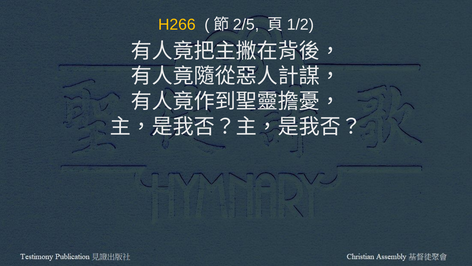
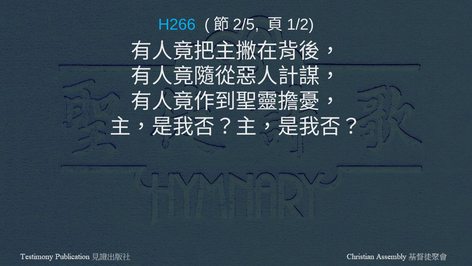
H266 colour: yellow -> light blue
